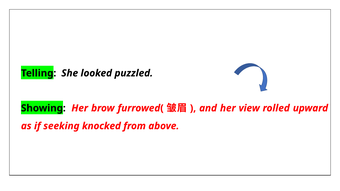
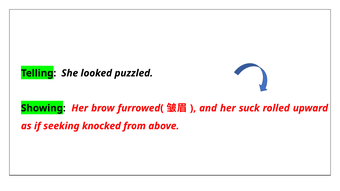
view: view -> suck
